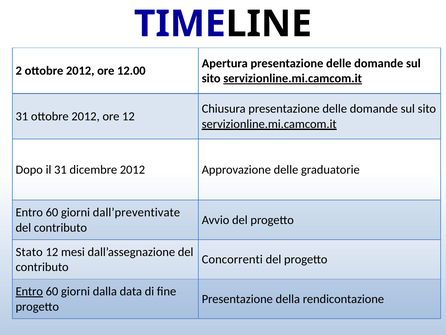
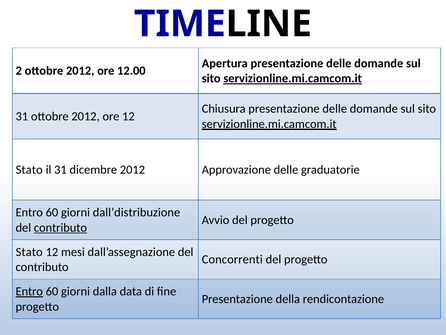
Dopo at (29, 169): Dopo -> Stato
dall’preventivate: dall’preventivate -> dall’distribuzione
contributo at (60, 227) underline: none -> present
